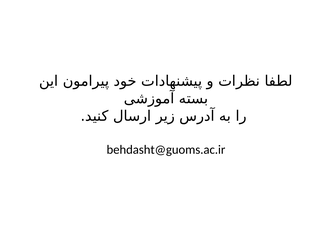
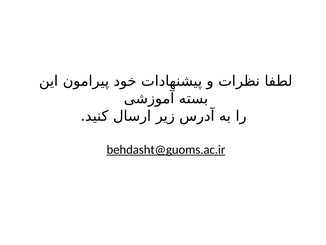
behdasht@guoms.ac.ir underline: none -> present
